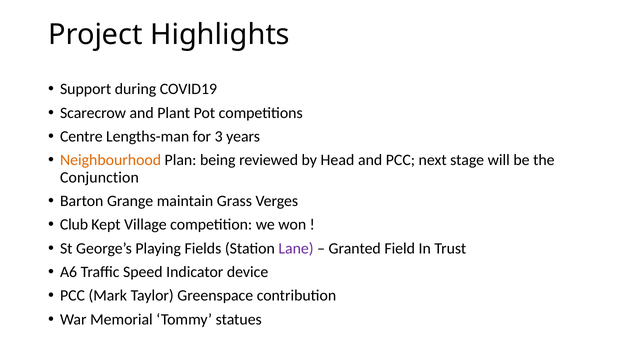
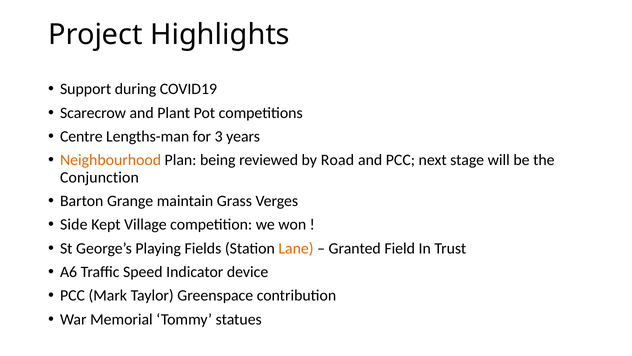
Head: Head -> Road
Club: Club -> Side
Lane colour: purple -> orange
